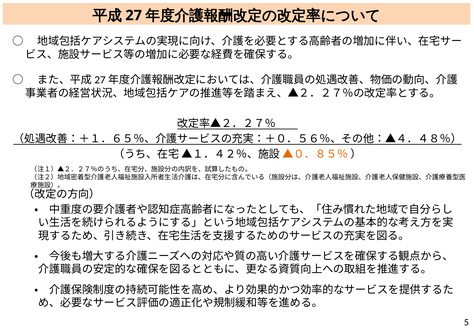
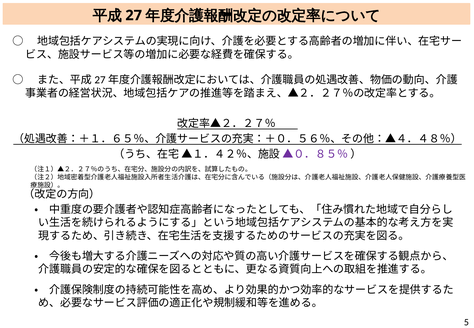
▲０．８５％ colour: orange -> purple
